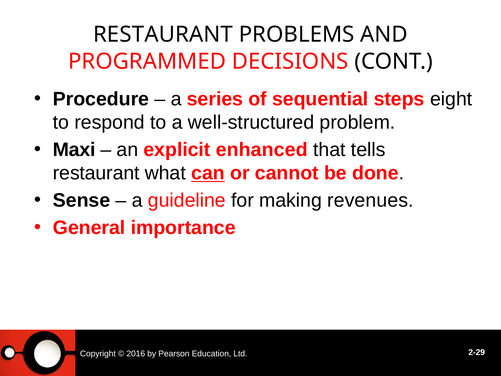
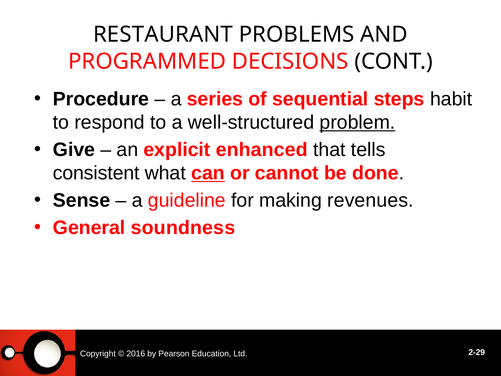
eight: eight -> habit
problem underline: none -> present
Maxi: Maxi -> Give
restaurant at (96, 173): restaurant -> consistent
importance: importance -> soundness
